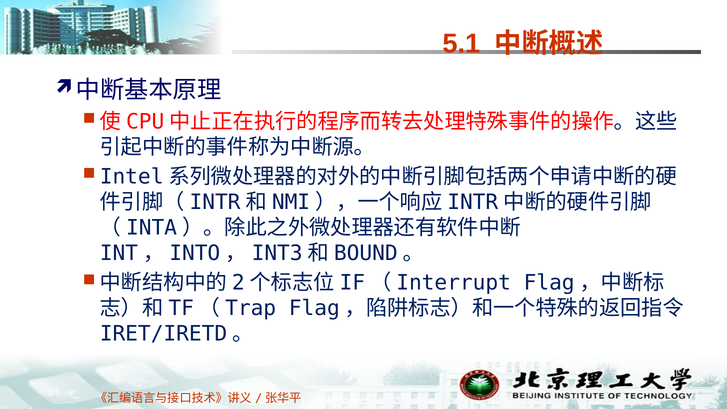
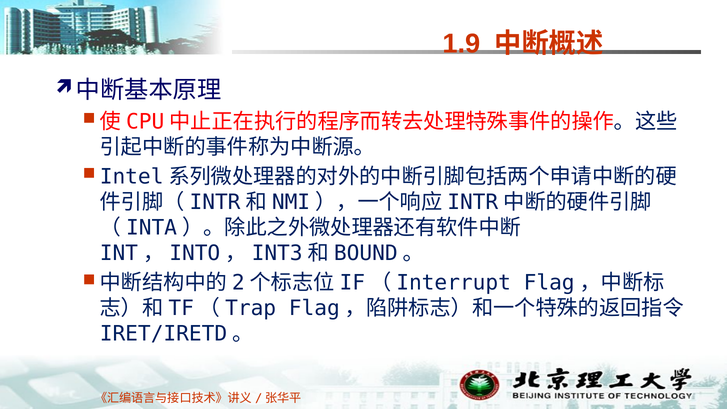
5.1: 5.1 -> 1.9
